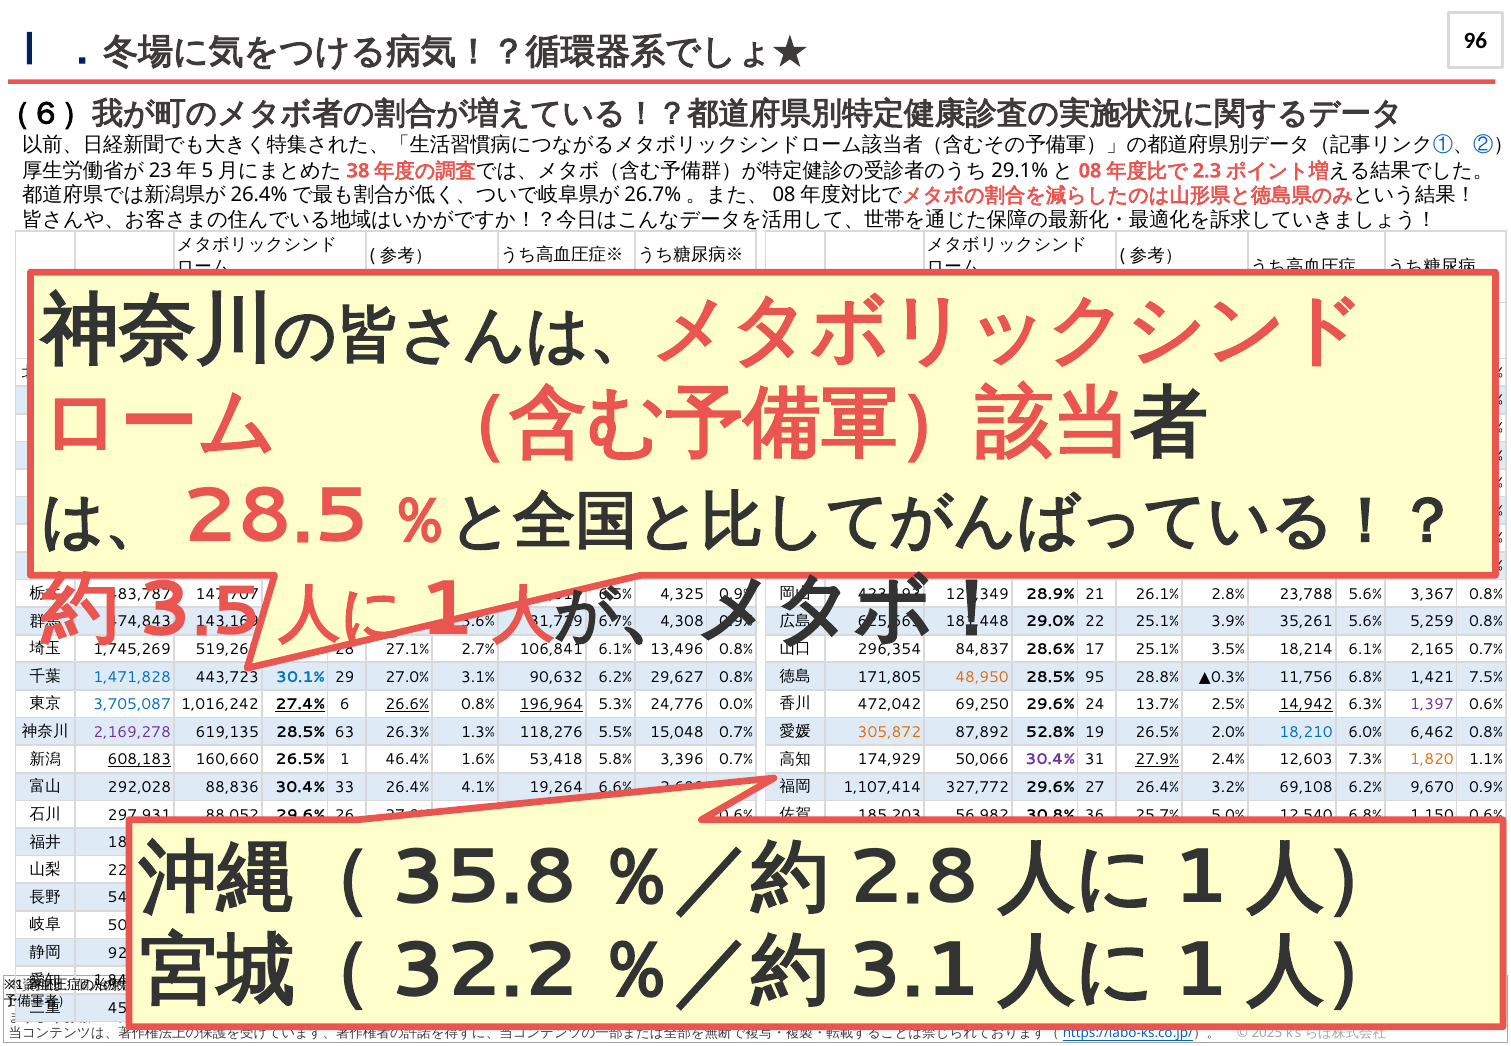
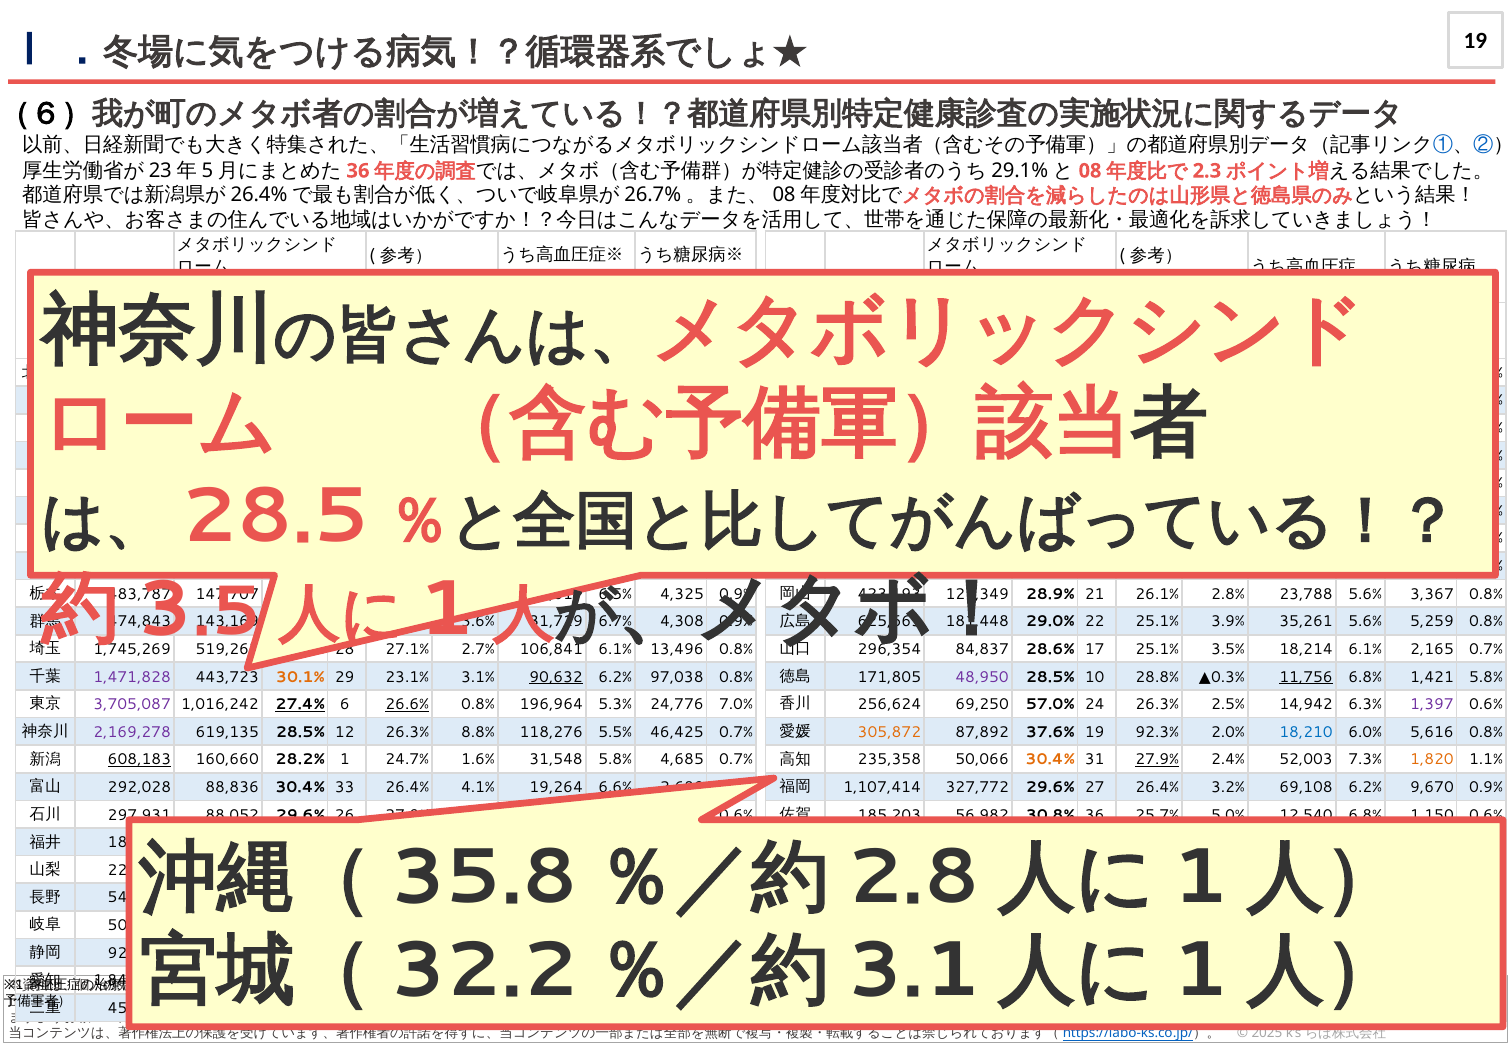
96 at (1475, 41): 96 -> 19
38 at (358, 171): 38 -> 36
1,471,828 colour: blue -> purple
30.1% colour: blue -> orange
29 27.0%: 27.0% -> 23.1%
90,632 underline: none -> present
29,627: 29,627 -> 97,038
48,950 colour: orange -> purple
28.5% 95: 95 -> 10
11,756 underline: none -> present
1,421 7.5%: 7.5% -> 5.8%
3,705,087 colour: blue -> purple
196,964 underline: present -> none
24,776 0.0%: 0.0% -> 7.0%
472,042: 472,042 -> 256,624
69,250 29.6%: 29.6% -> 57.0%
24 13.7%: 13.7% -> 26.3%
14,942 underline: present -> none
28.5% 63: 63 -> 12
26.3% 1.3%: 1.3% -> 8.8%
15,048: 15,048 -> 46,425
52.8%: 52.8% -> 37.6%
19 26.5%: 26.5% -> 92.3%
6,462: 6,462 -> 5,616
160,660 26.5%: 26.5% -> 28.2%
1 46.4%: 46.4% -> 24.7%
53,418: 53,418 -> 31,548
3,396: 3,396 -> 4,685
174,929: 174,929 -> 235,358
30.4% at (1050, 760) colour: purple -> orange
12,603: 12,603 -> 52,003
